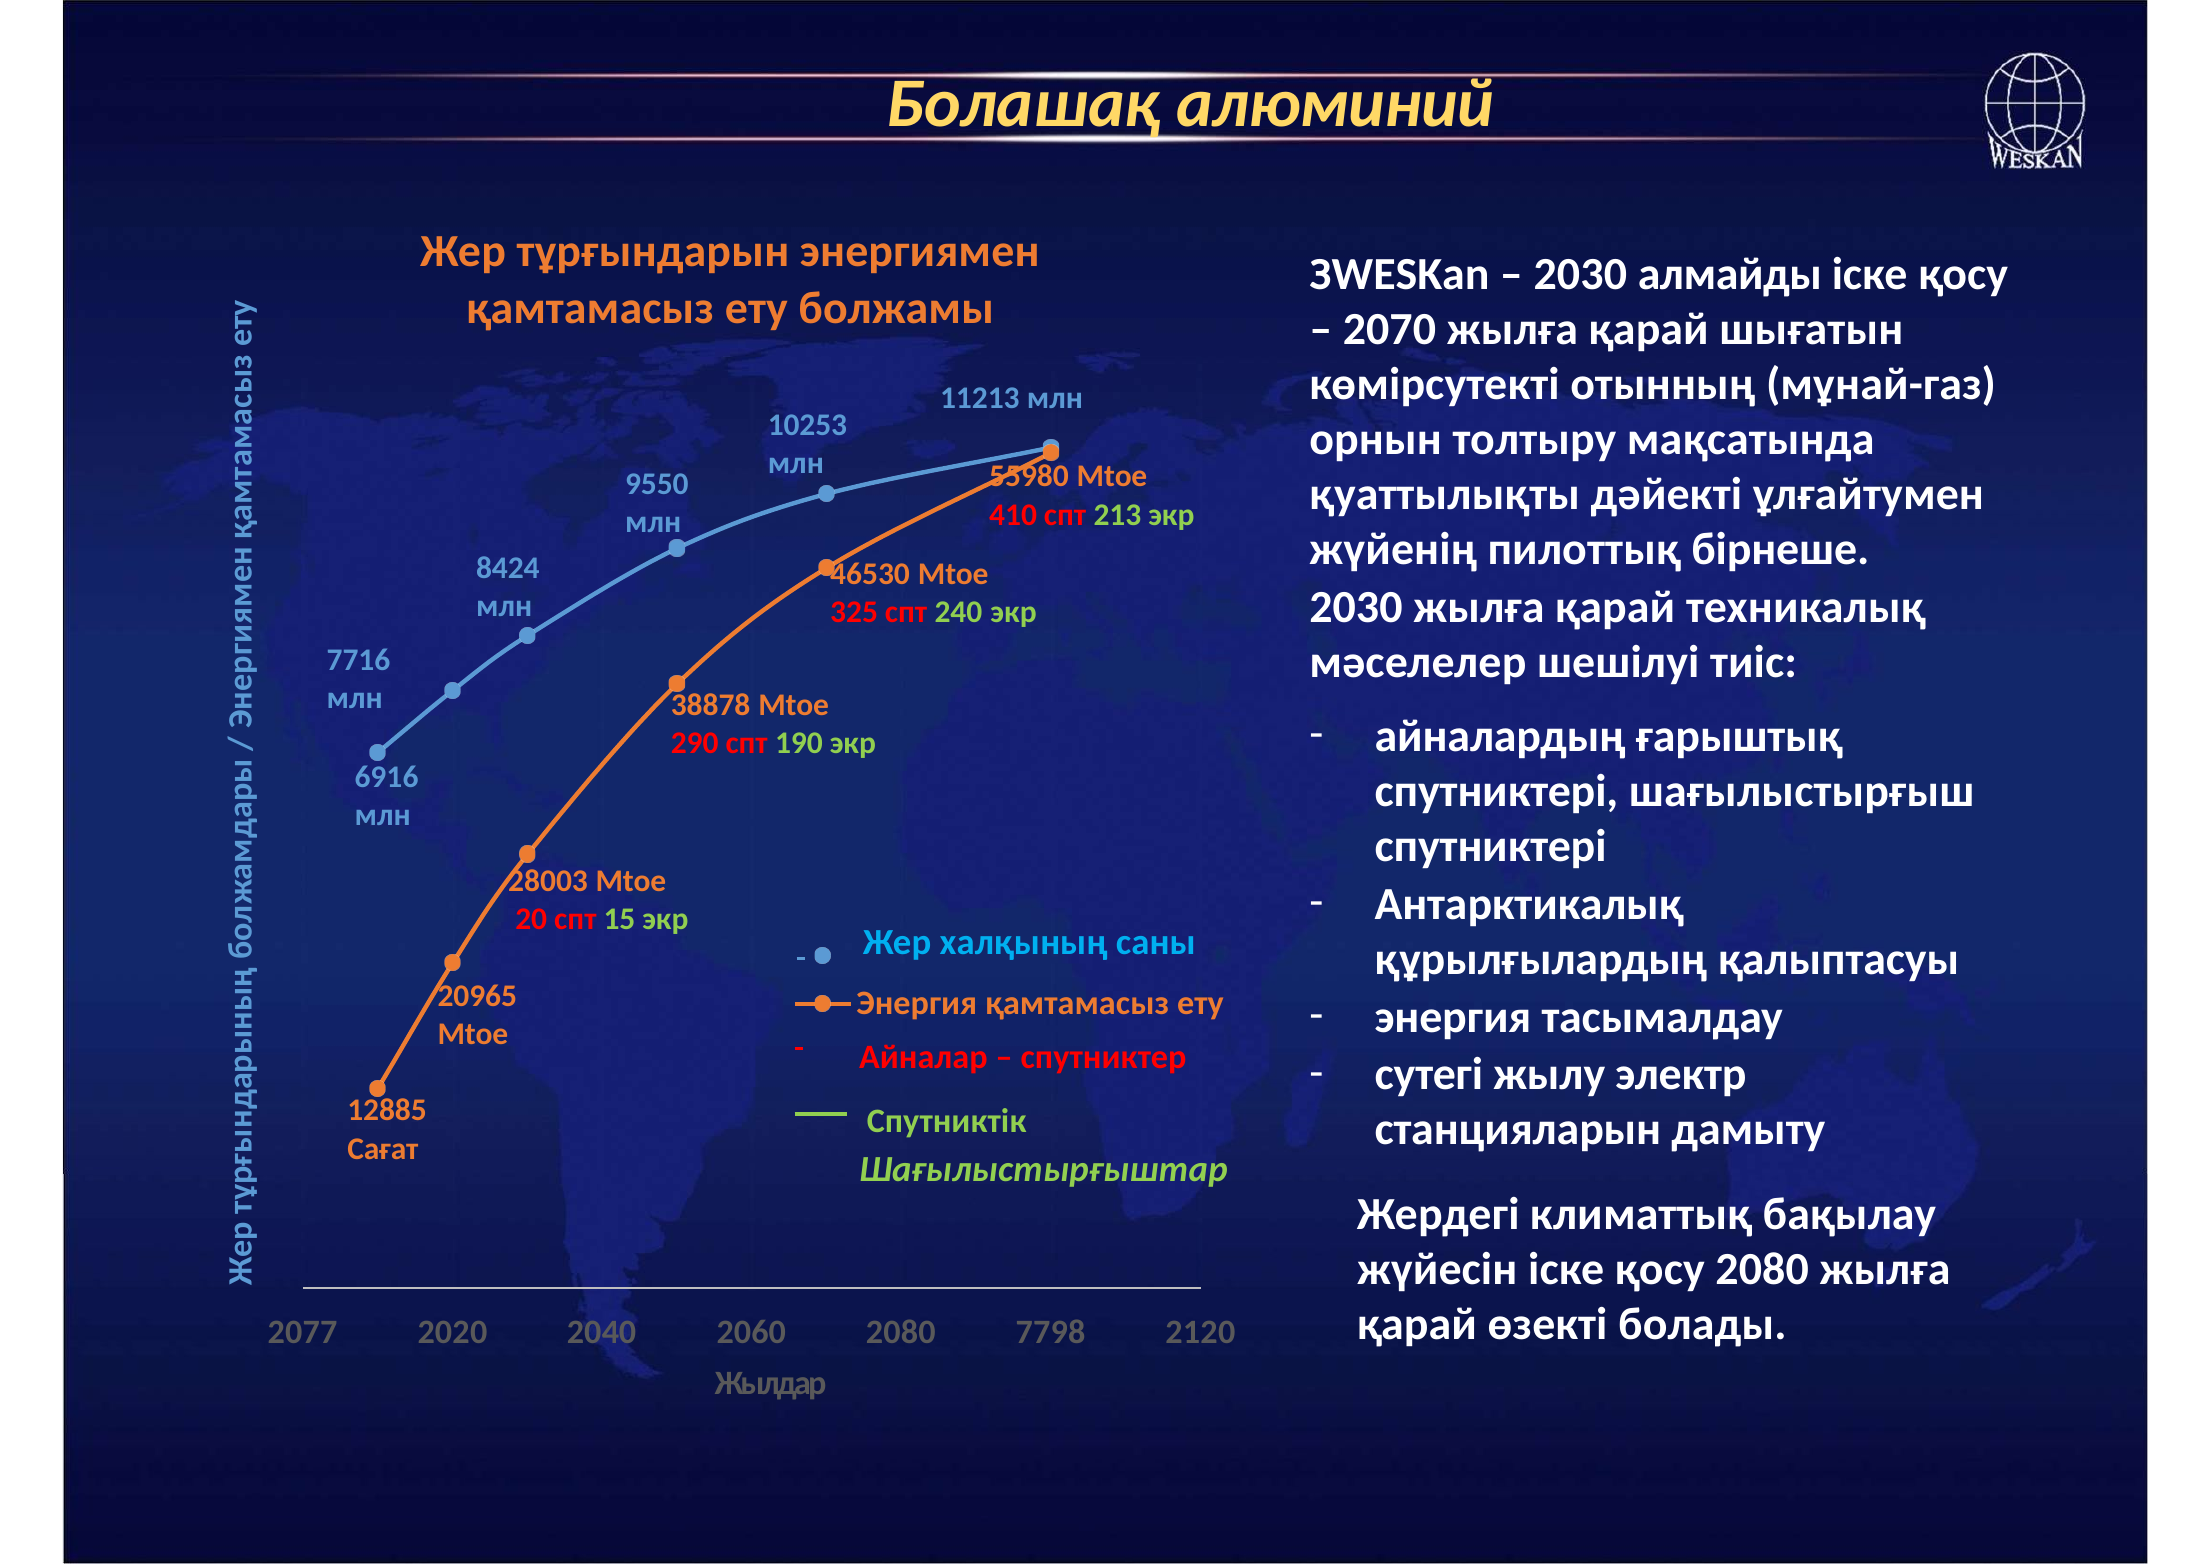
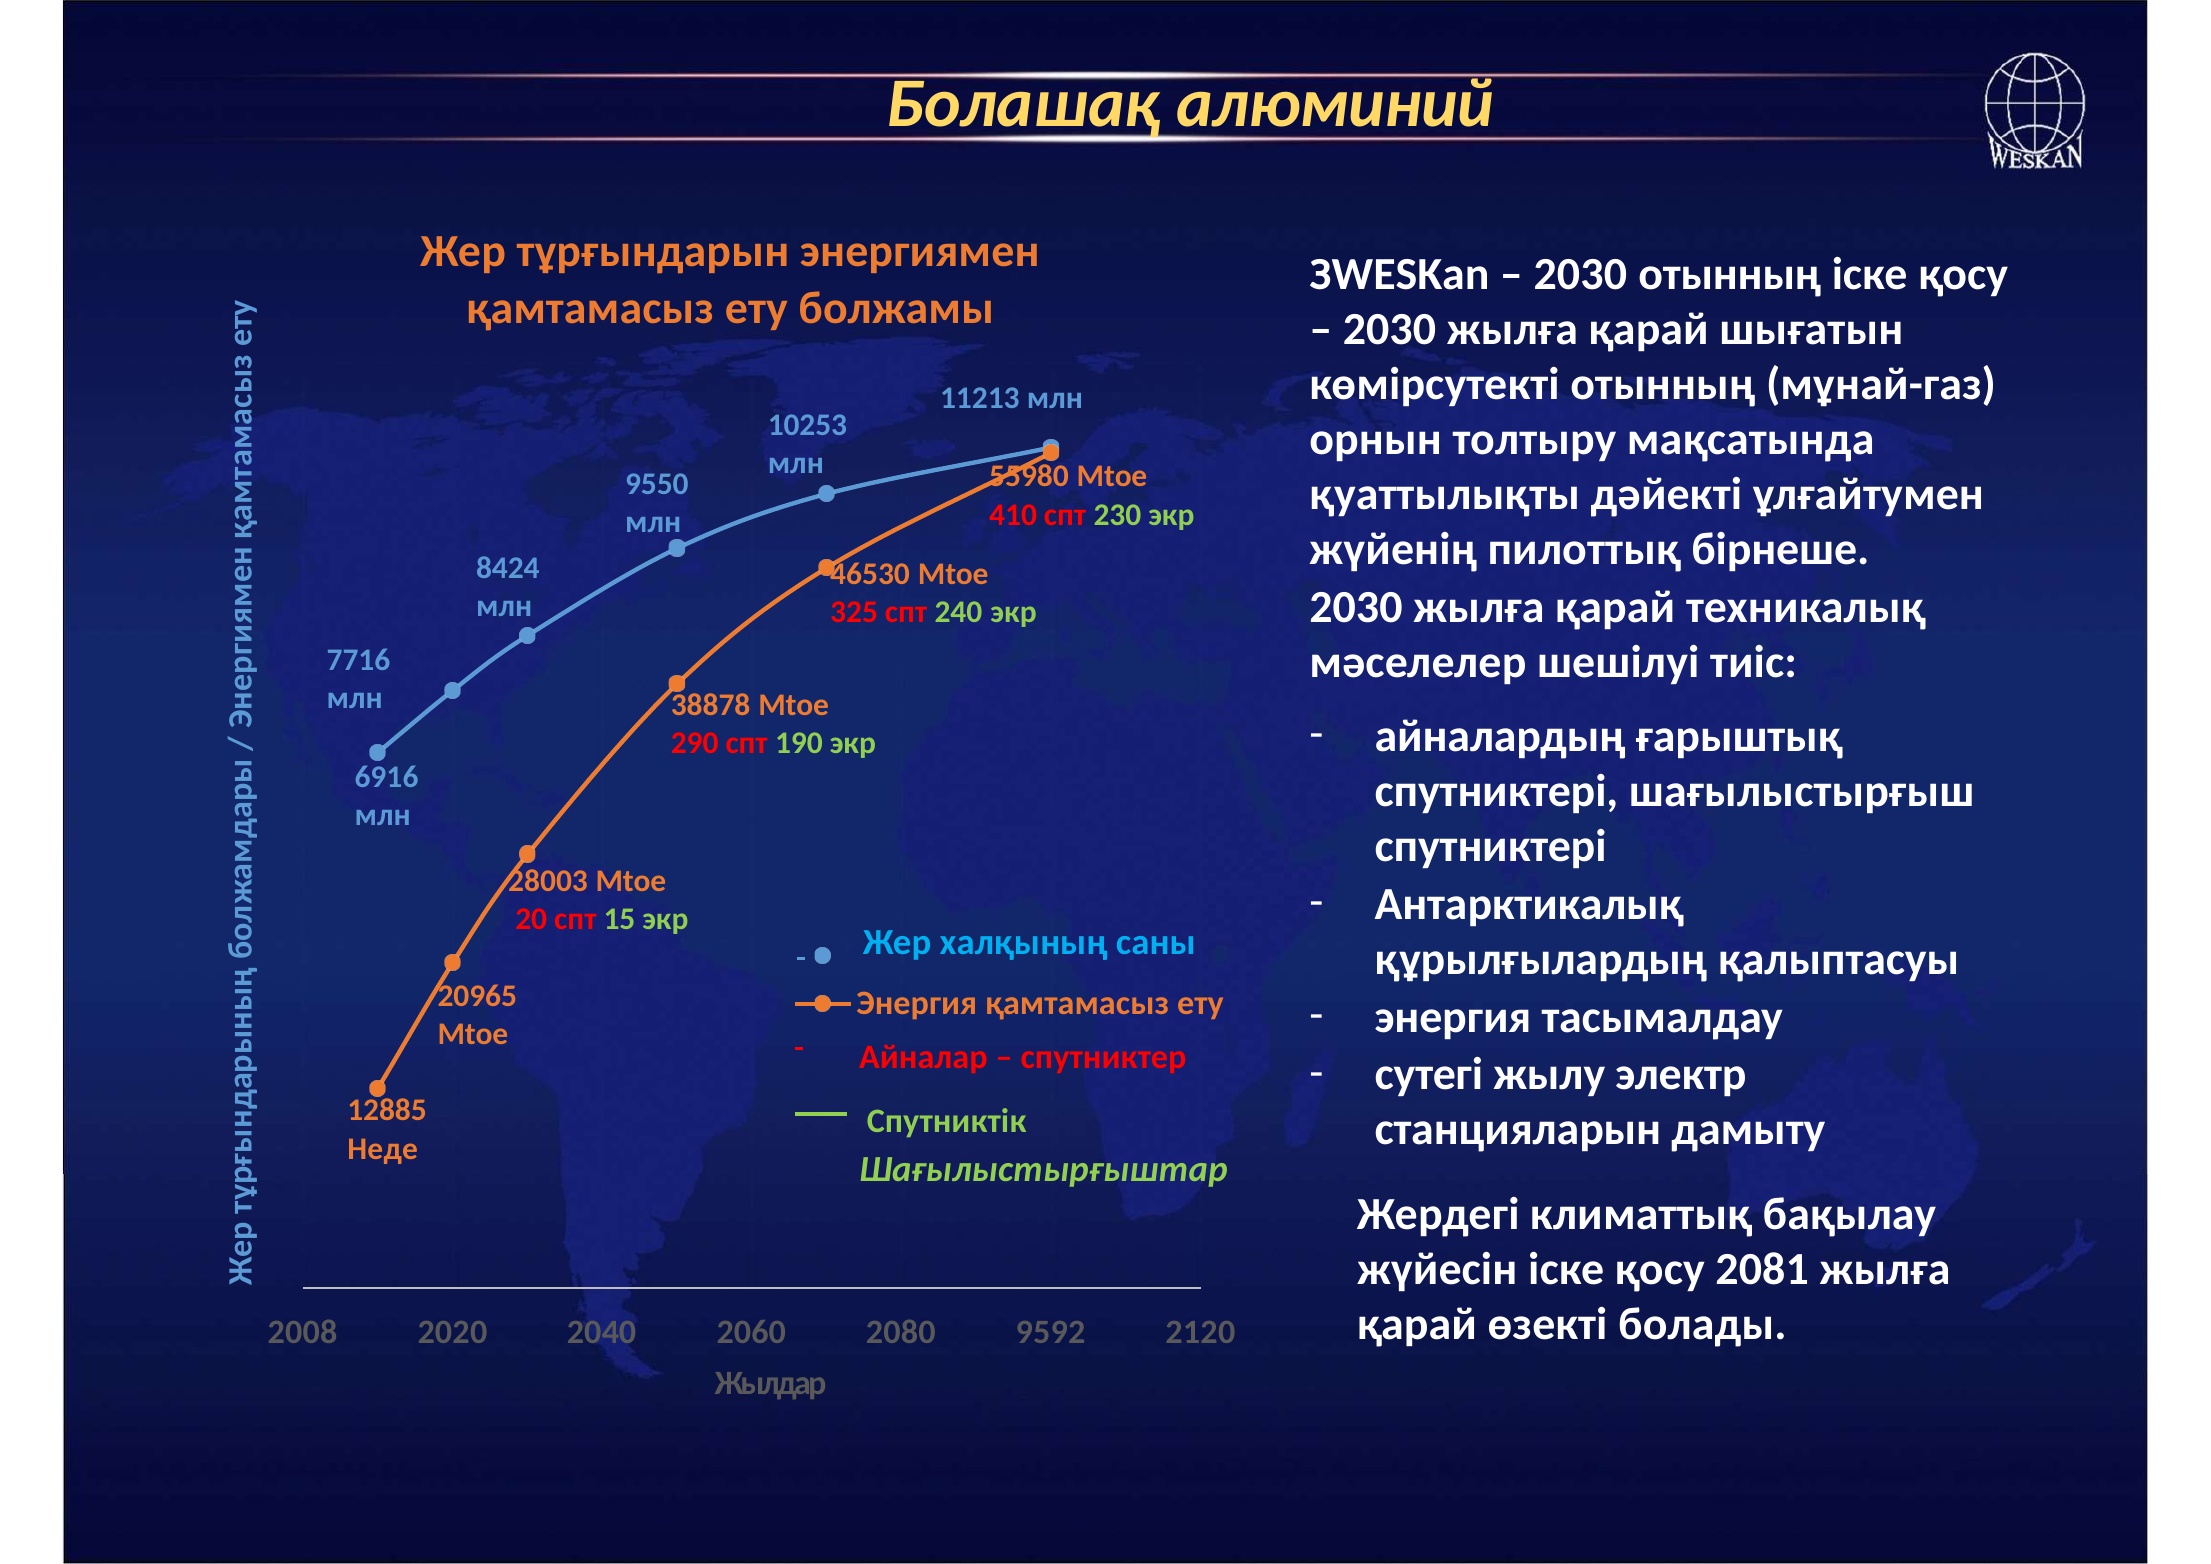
2030 алмайды: алмайды -> отынның
2070 at (1389, 329): 2070 -> 2030
213: 213 -> 230
Сағат: Сағат -> Неде
қосу 2080: 2080 -> 2081
2077: 2077 -> 2008
7798: 7798 -> 9592
